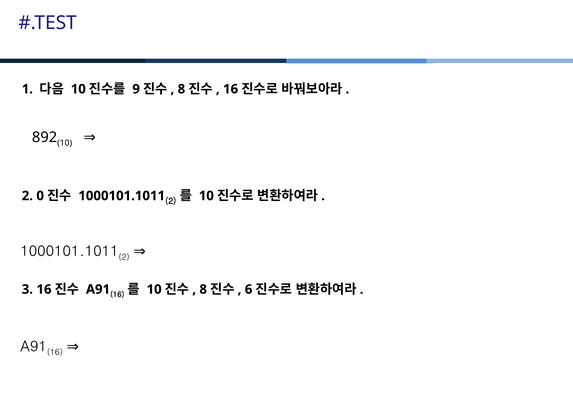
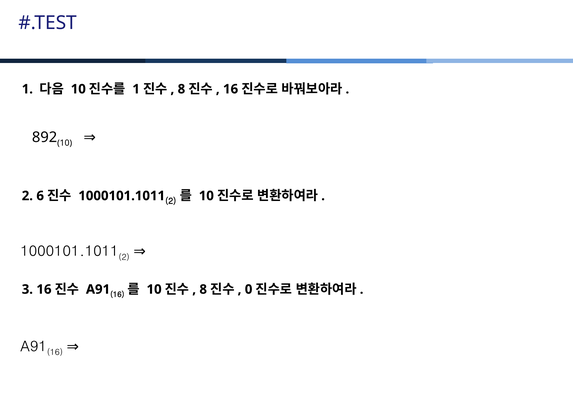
9 at (136, 89): 9 -> 1
0: 0 -> 6
6: 6 -> 0
